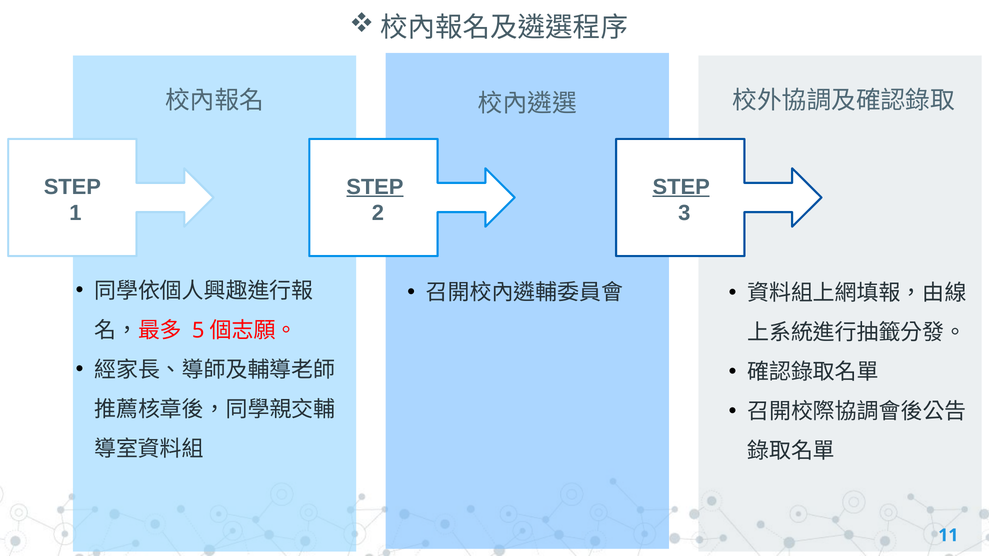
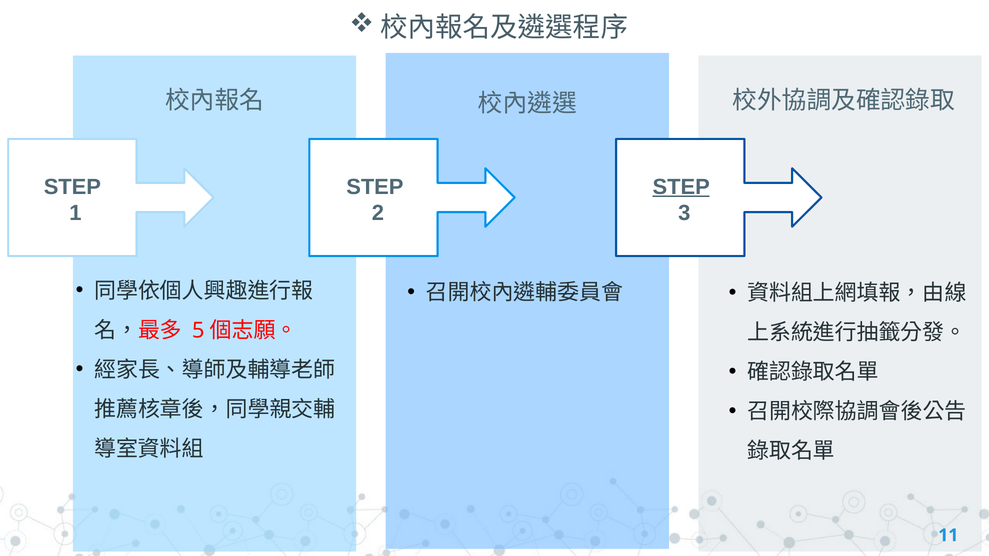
STEP at (375, 187) underline: present -> none
